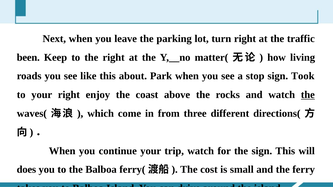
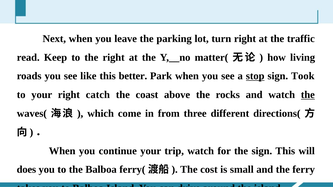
been: been -> read
about: about -> better
stop underline: none -> present
enjoy: enjoy -> catch
